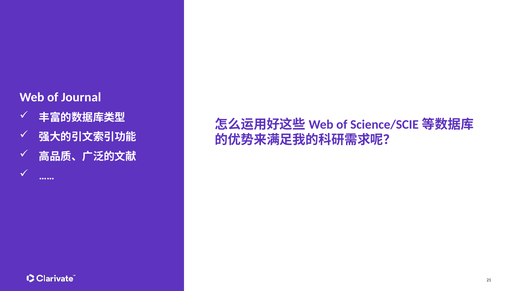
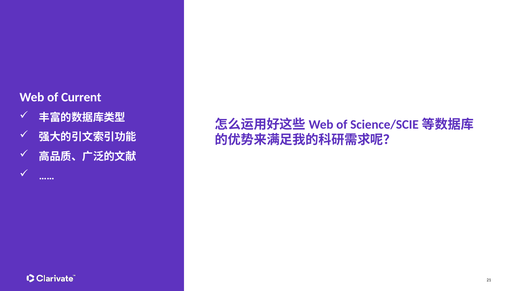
Journal: Journal -> Current
